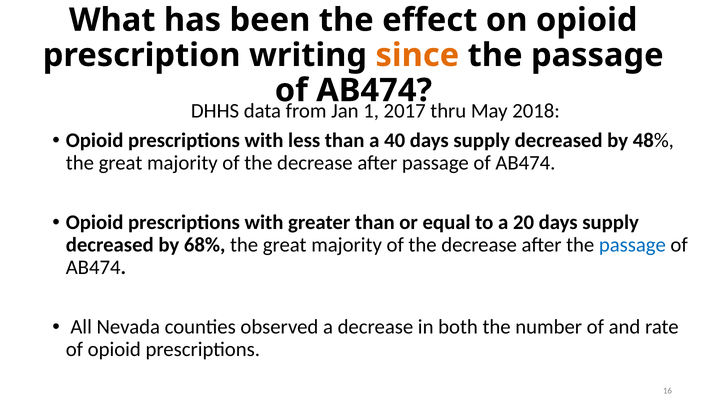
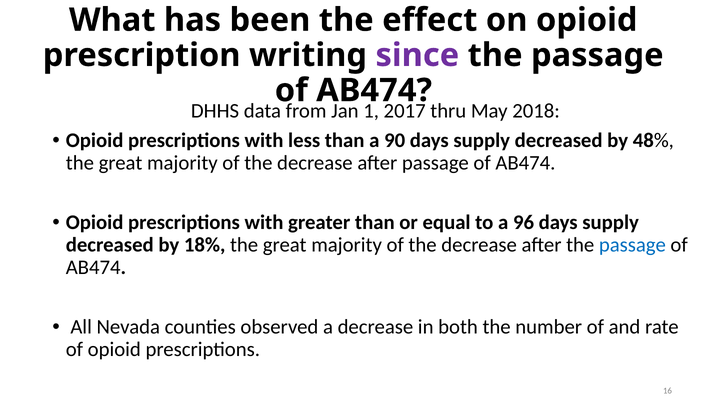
since colour: orange -> purple
40: 40 -> 90
20: 20 -> 96
68%: 68% -> 18%
